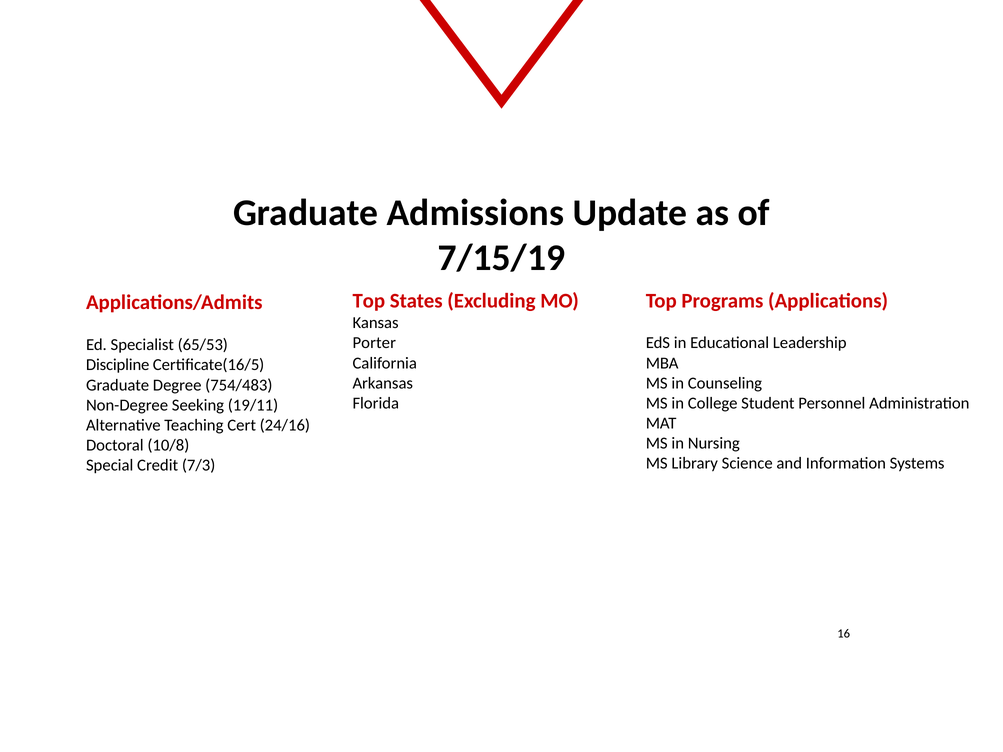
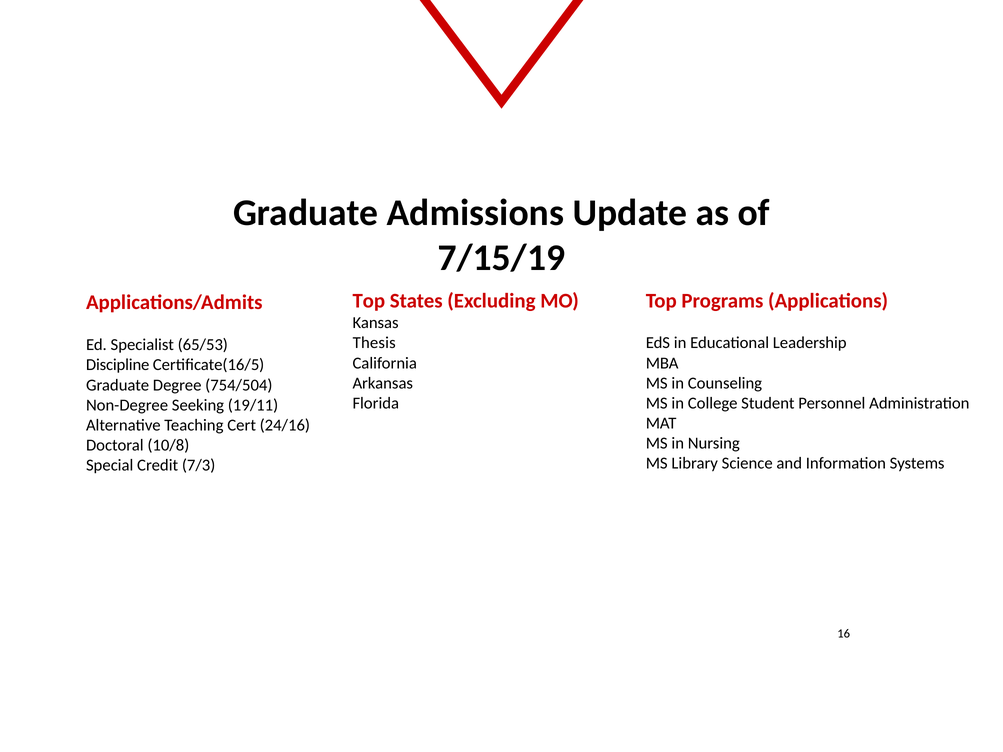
Porter: Porter -> Thesis
754/483: 754/483 -> 754/504
